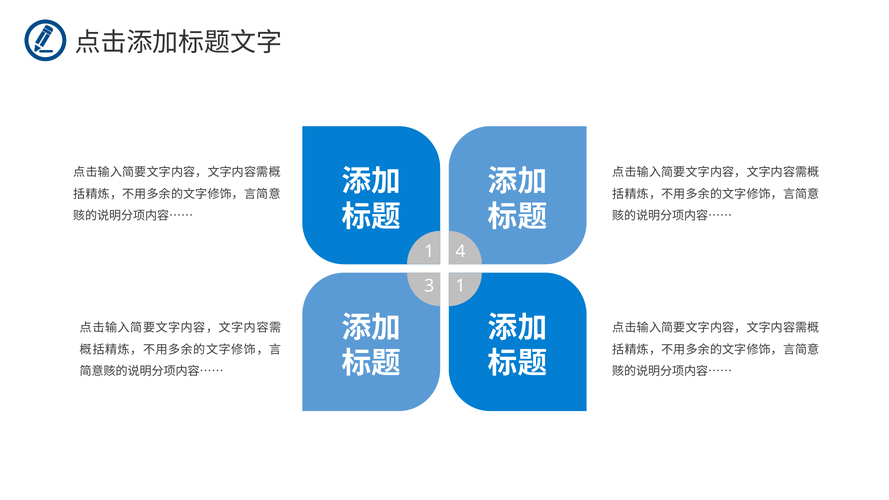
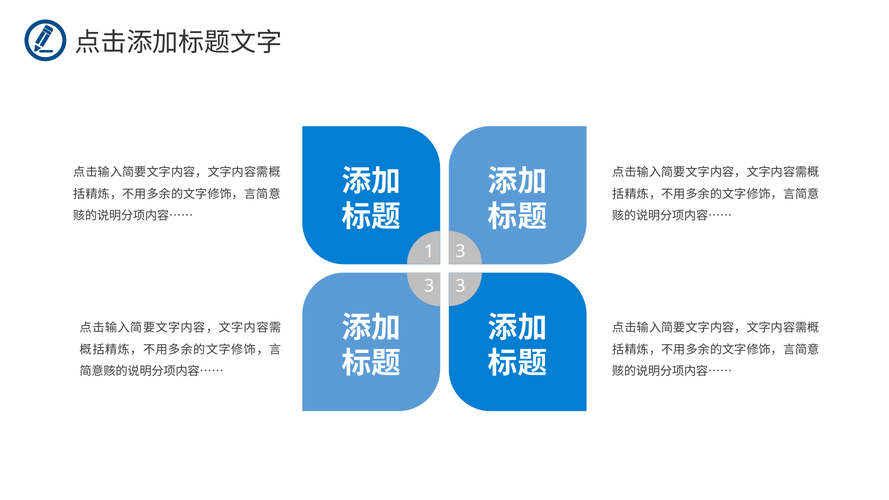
1 4: 4 -> 3
1 at (460, 286): 1 -> 3
